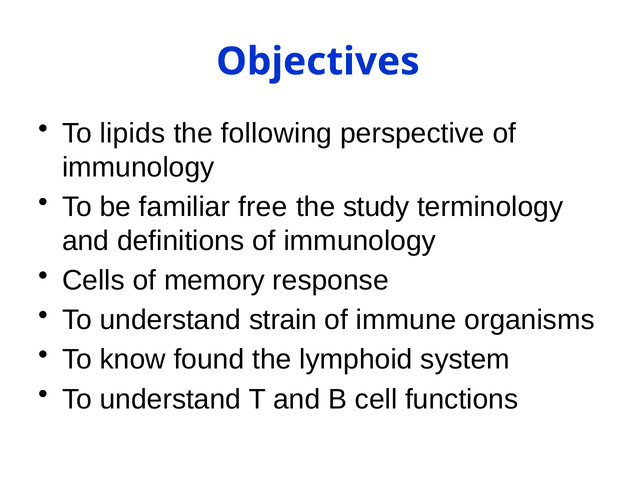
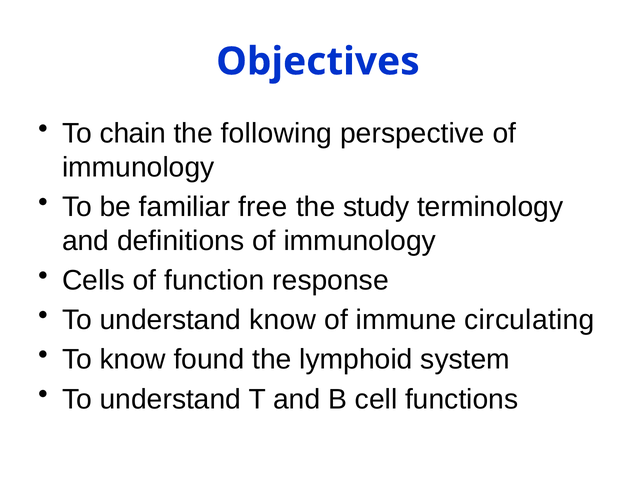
lipids: lipids -> chain
memory: memory -> function
understand strain: strain -> know
organisms: organisms -> circulating
